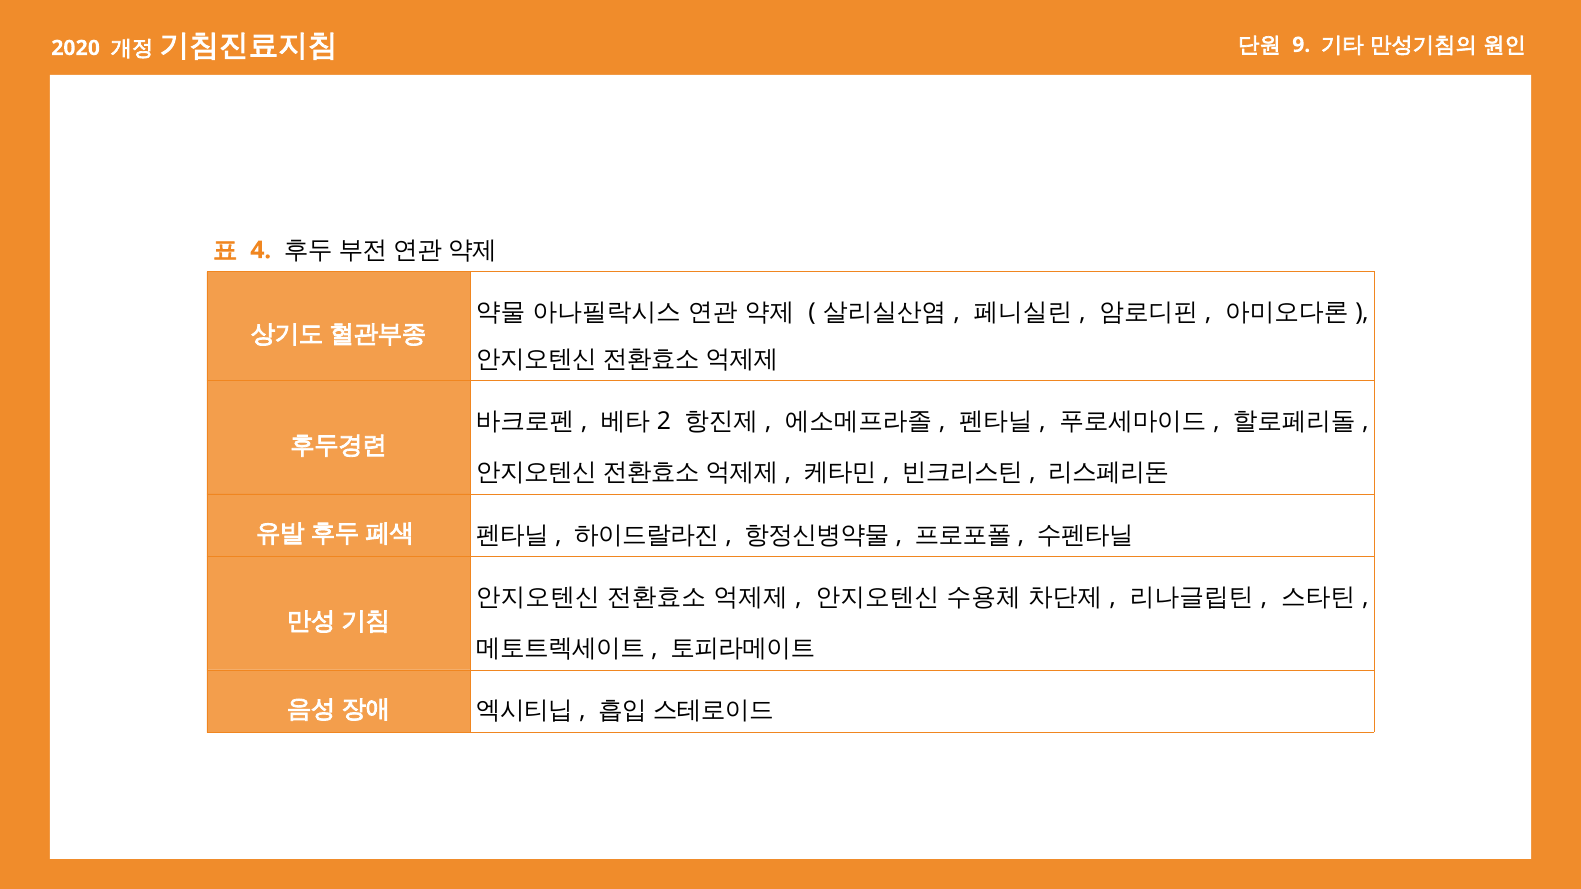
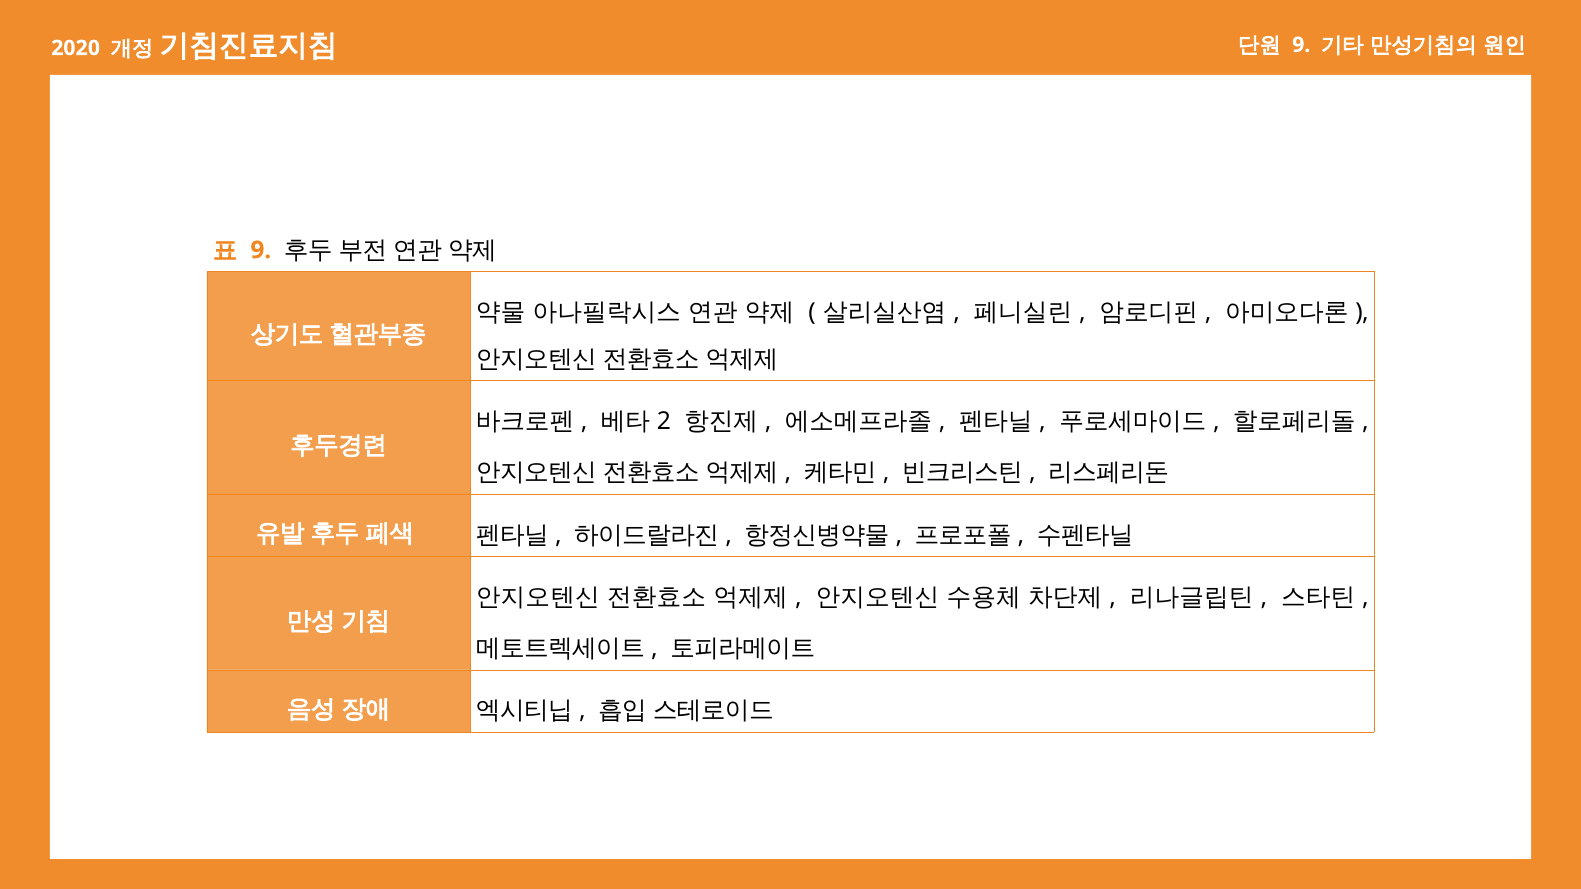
4 at (261, 250): 4 -> 9
